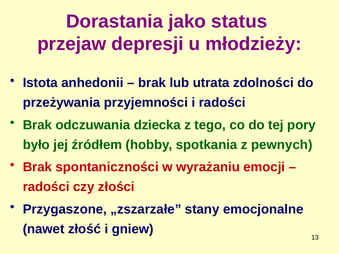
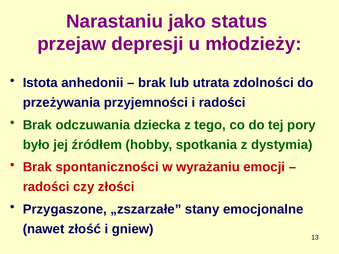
Dorastania: Dorastania -> Narastaniu
pewnych: pewnych -> dystymia
